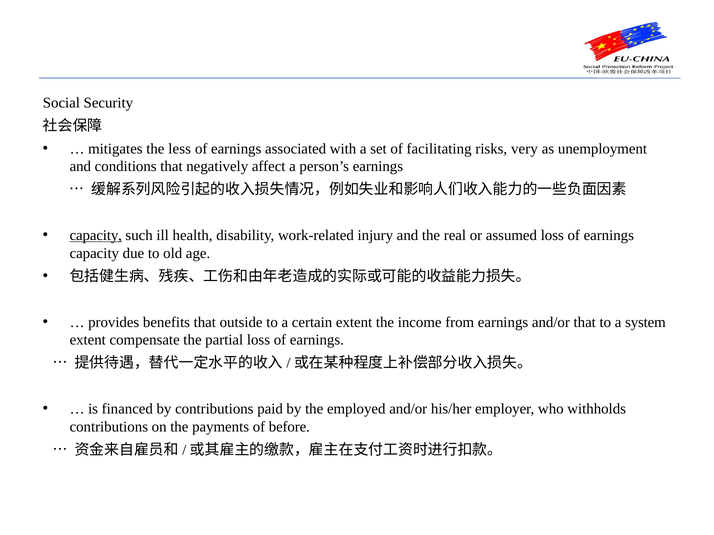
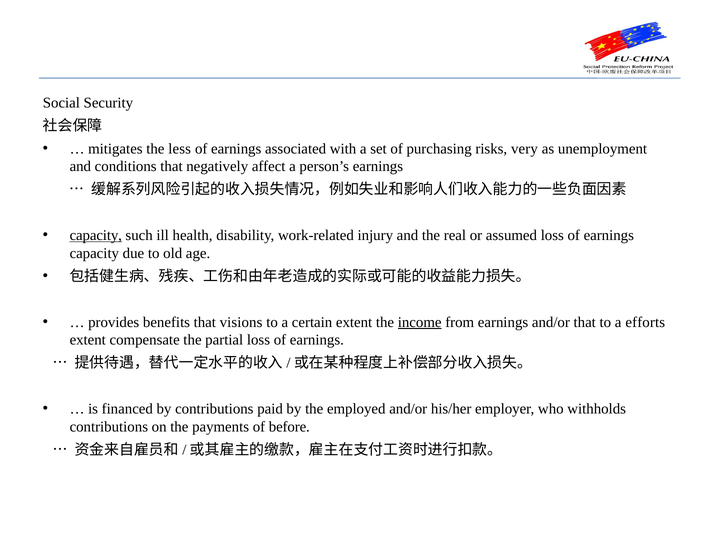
facilitating: facilitating -> purchasing
outside: outside -> visions
income underline: none -> present
system: system -> efforts
